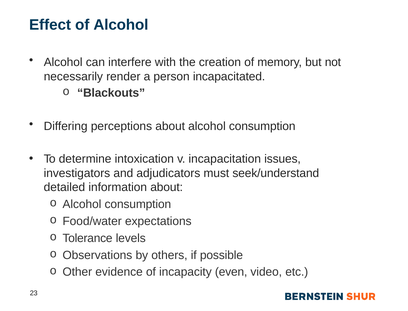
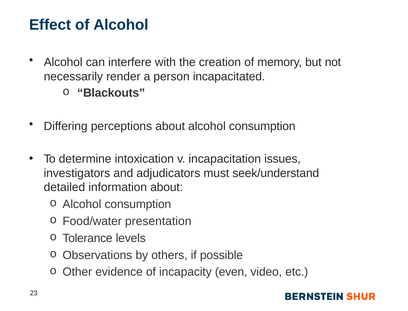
expectations: expectations -> presentation
